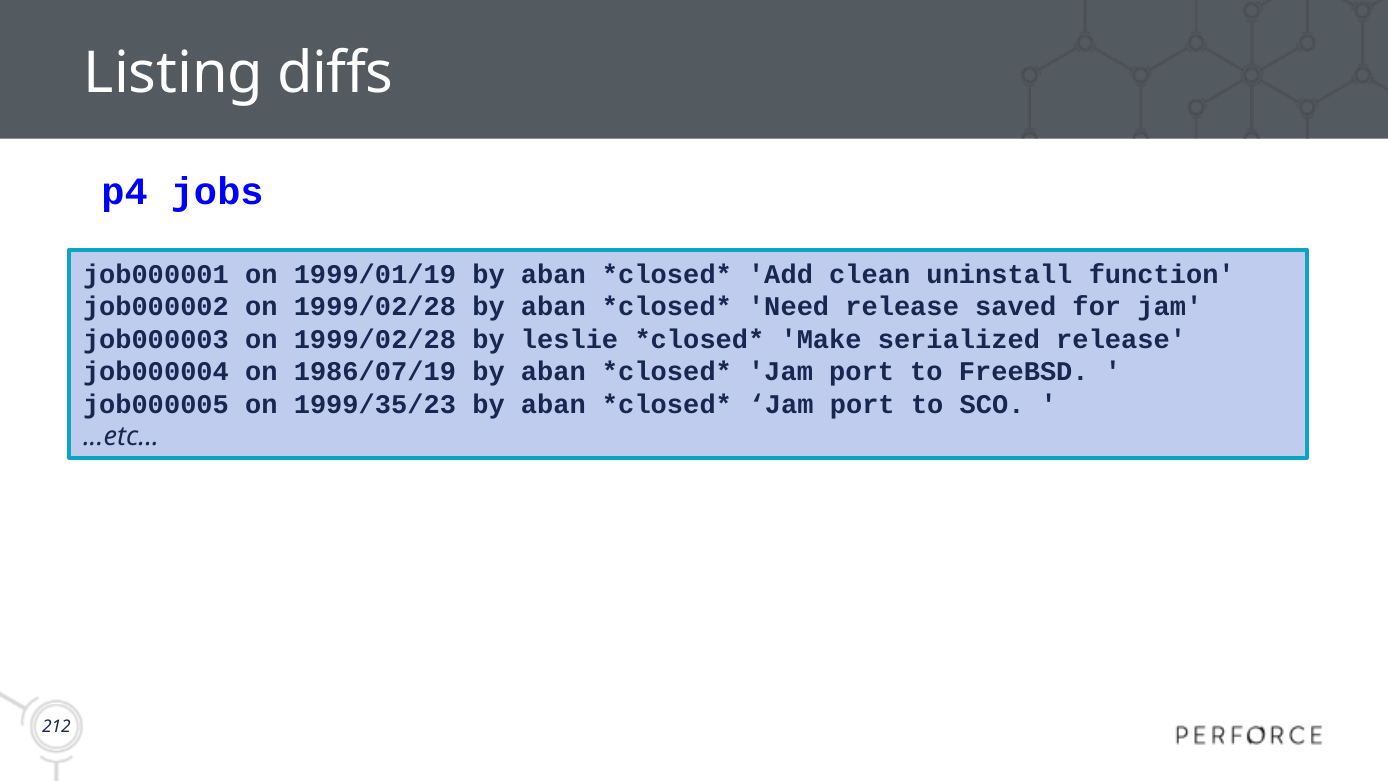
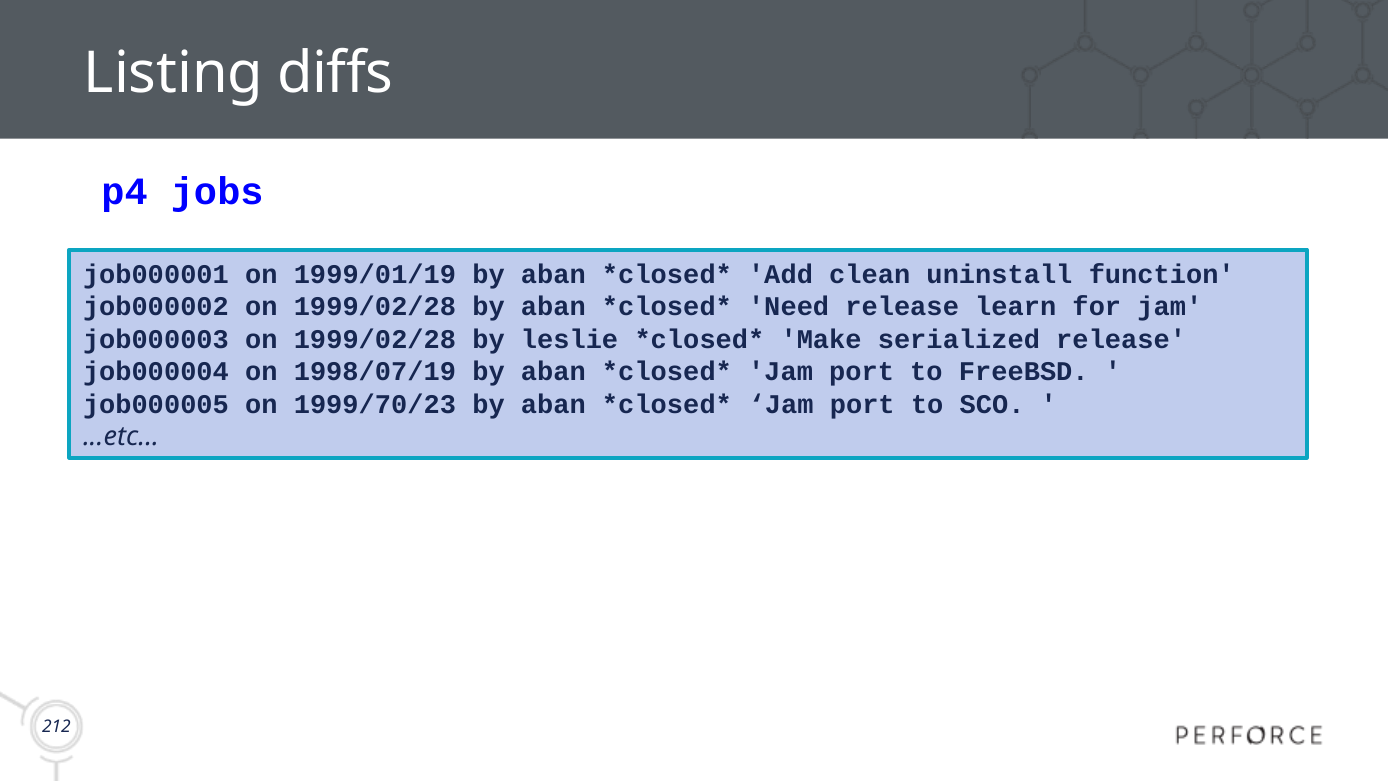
saved: saved -> learn
1986/07/19: 1986/07/19 -> 1998/07/19
1999/35/23: 1999/35/23 -> 1999/70/23
